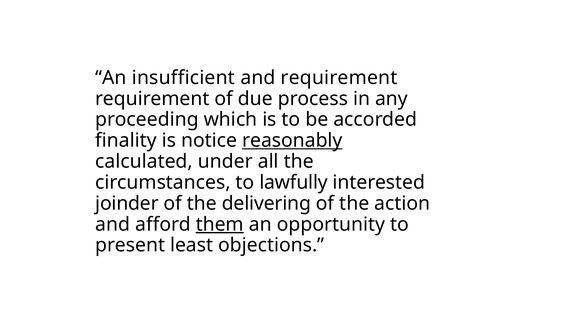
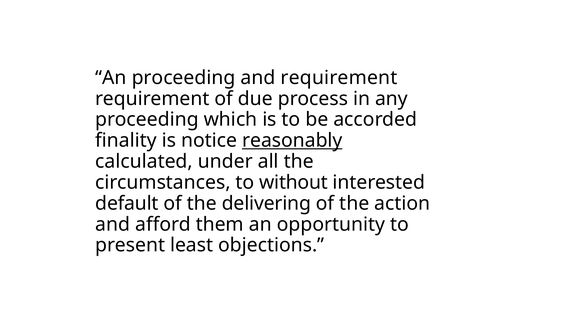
An insufficient: insufficient -> proceeding
lawfully: lawfully -> without
joinder: joinder -> default
them underline: present -> none
